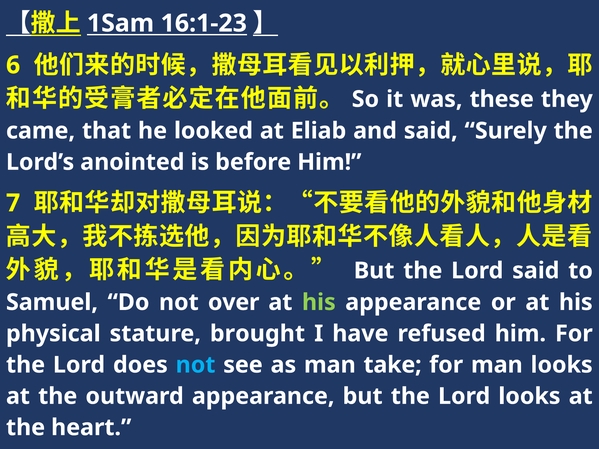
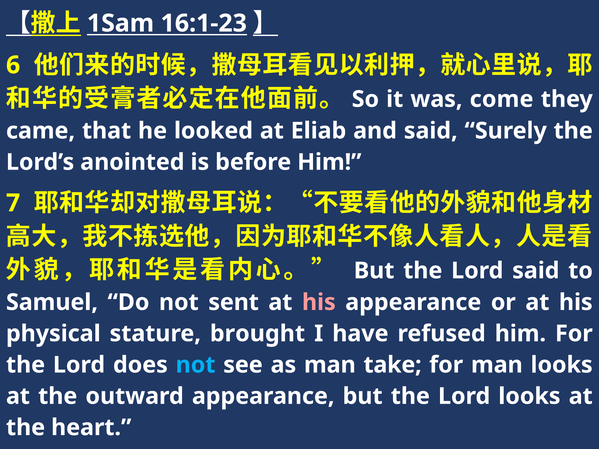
these: these -> come
over: over -> sent
his at (319, 302) colour: light green -> pink
